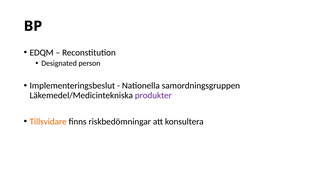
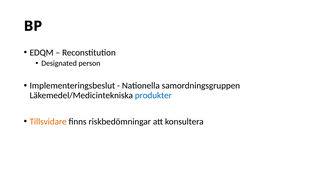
produkter colour: purple -> blue
